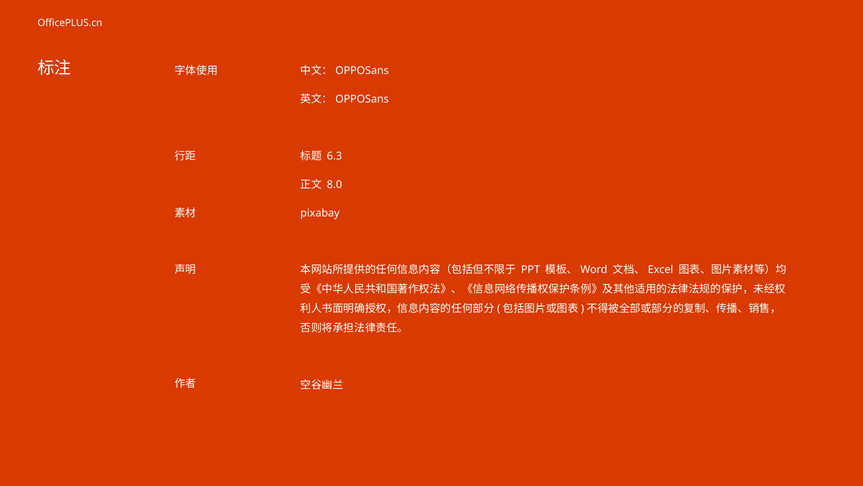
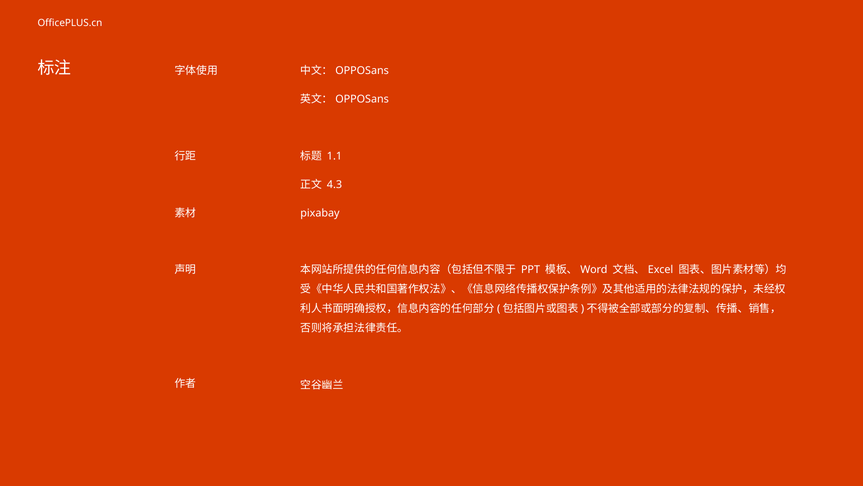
6.3: 6.3 -> 1.1
8.0: 8.0 -> 4.3
